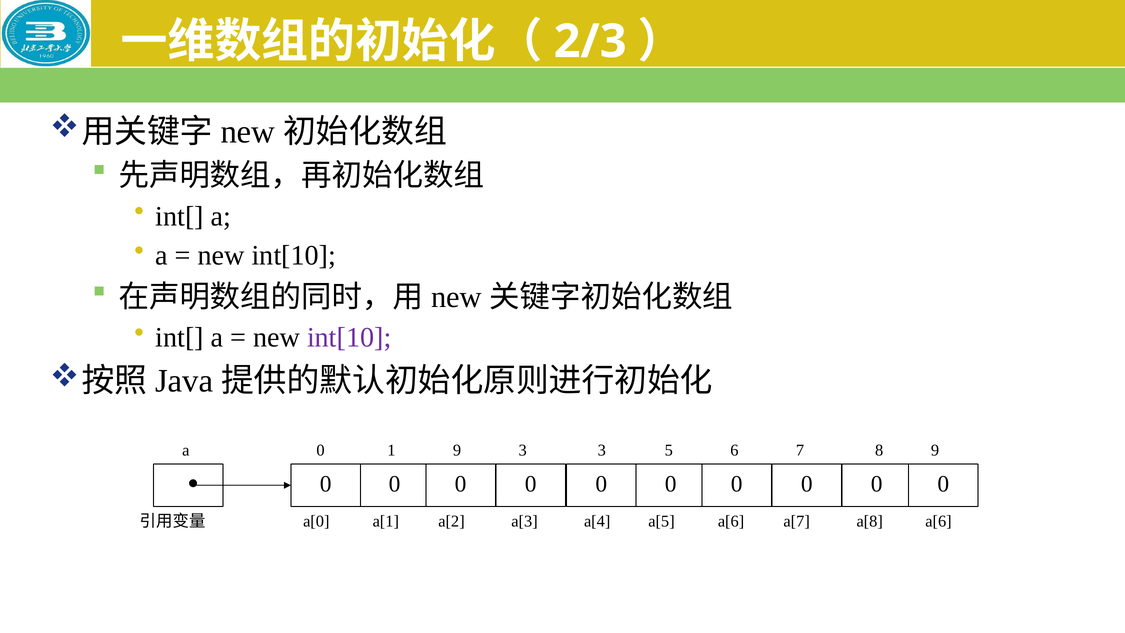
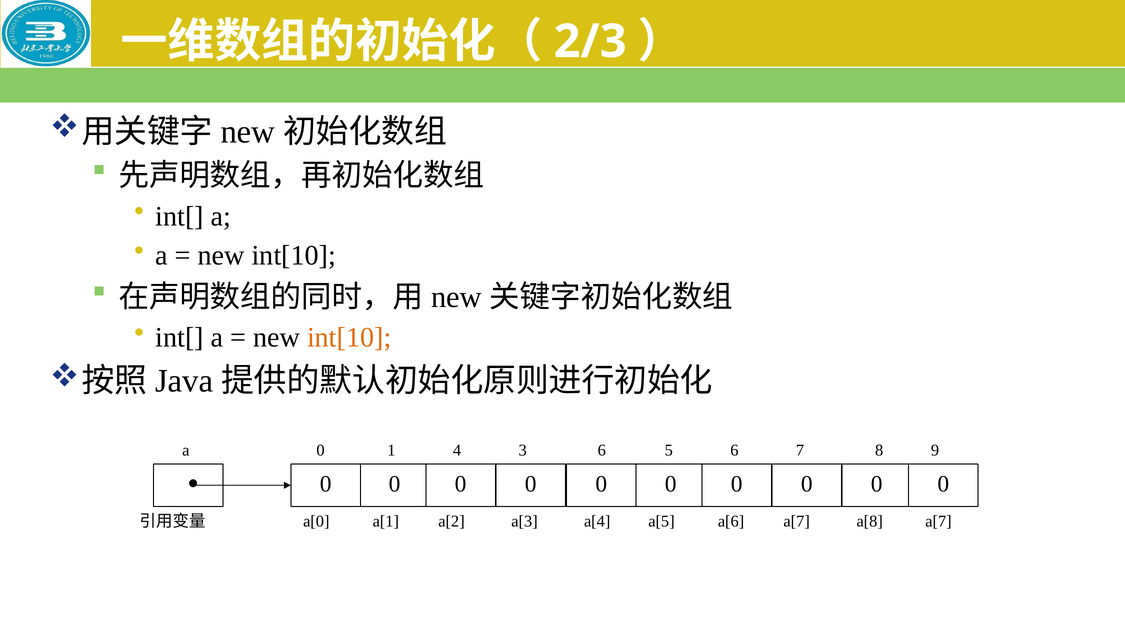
int[10 at (349, 338) colour: purple -> orange
1 9: 9 -> 4
3 3: 3 -> 6
a[8 a[6: a[6 -> a[7
